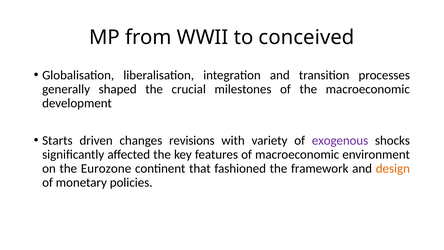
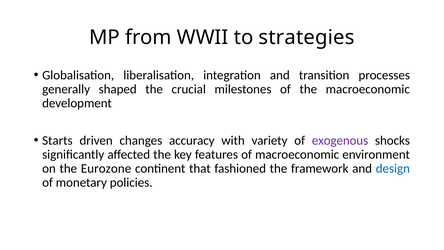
conceived: conceived -> strategies
revisions: revisions -> accuracy
design colour: orange -> blue
